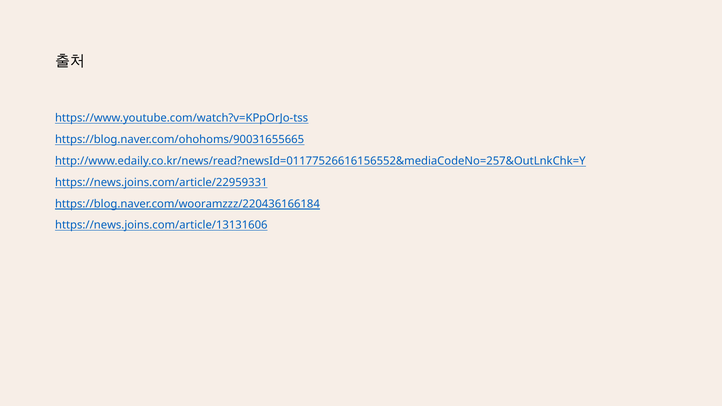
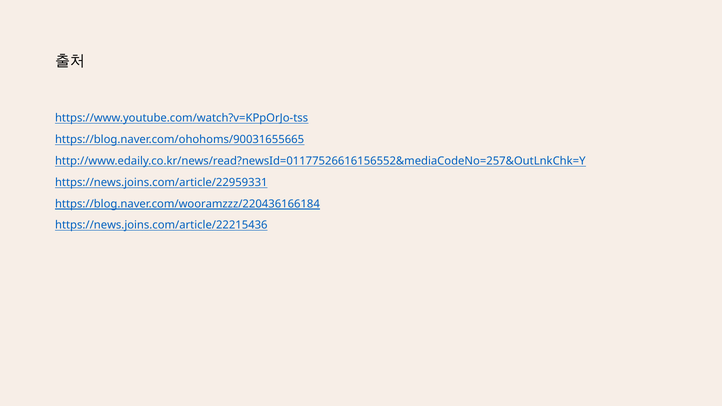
https://news.joins.com/article/13131606: https://news.joins.com/article/13131606 -> https://news.joins.com/article/22215436
